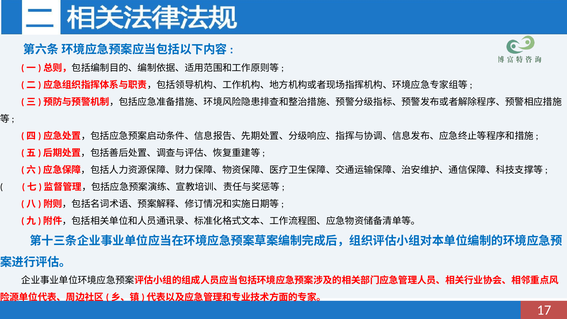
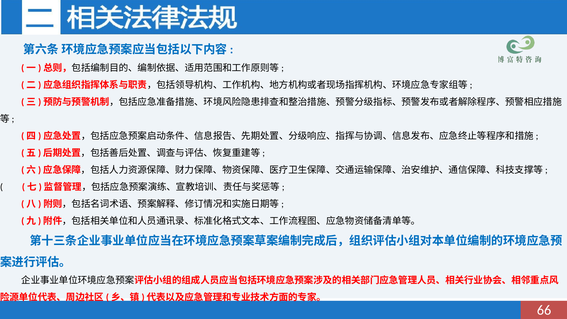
17: 17 -> 66
